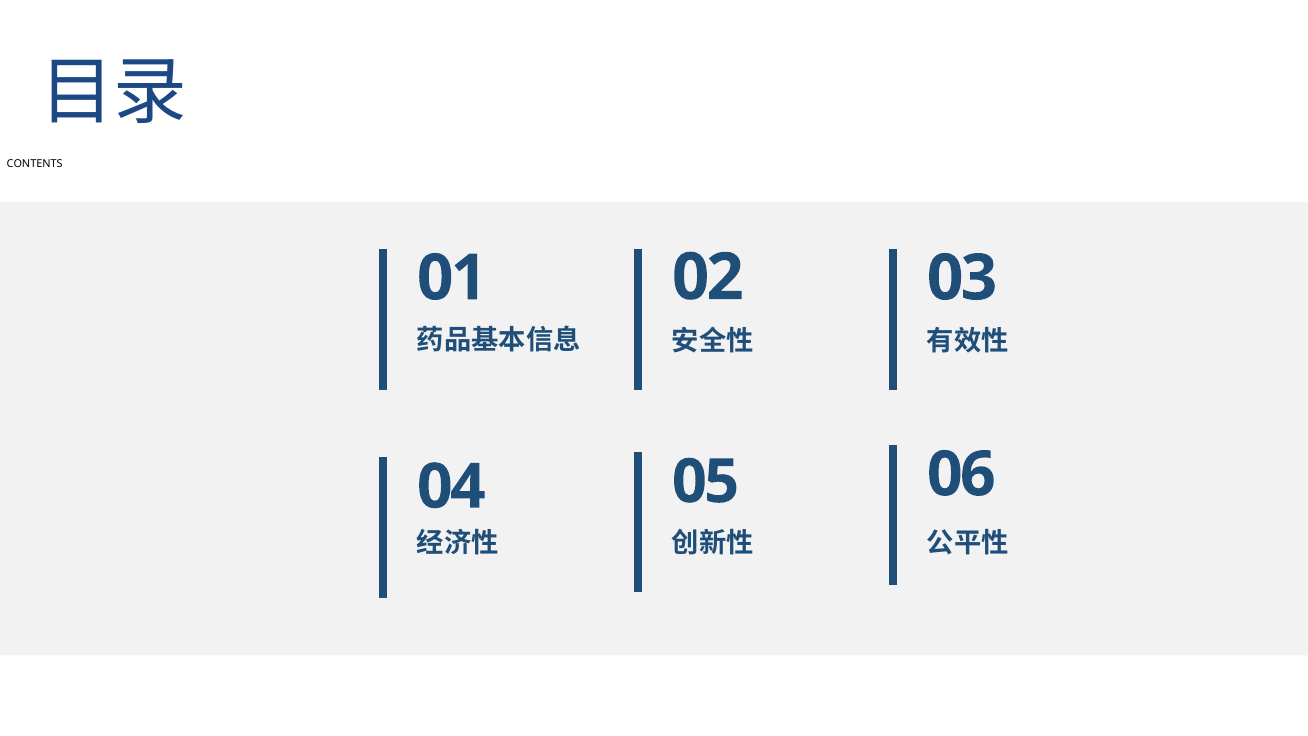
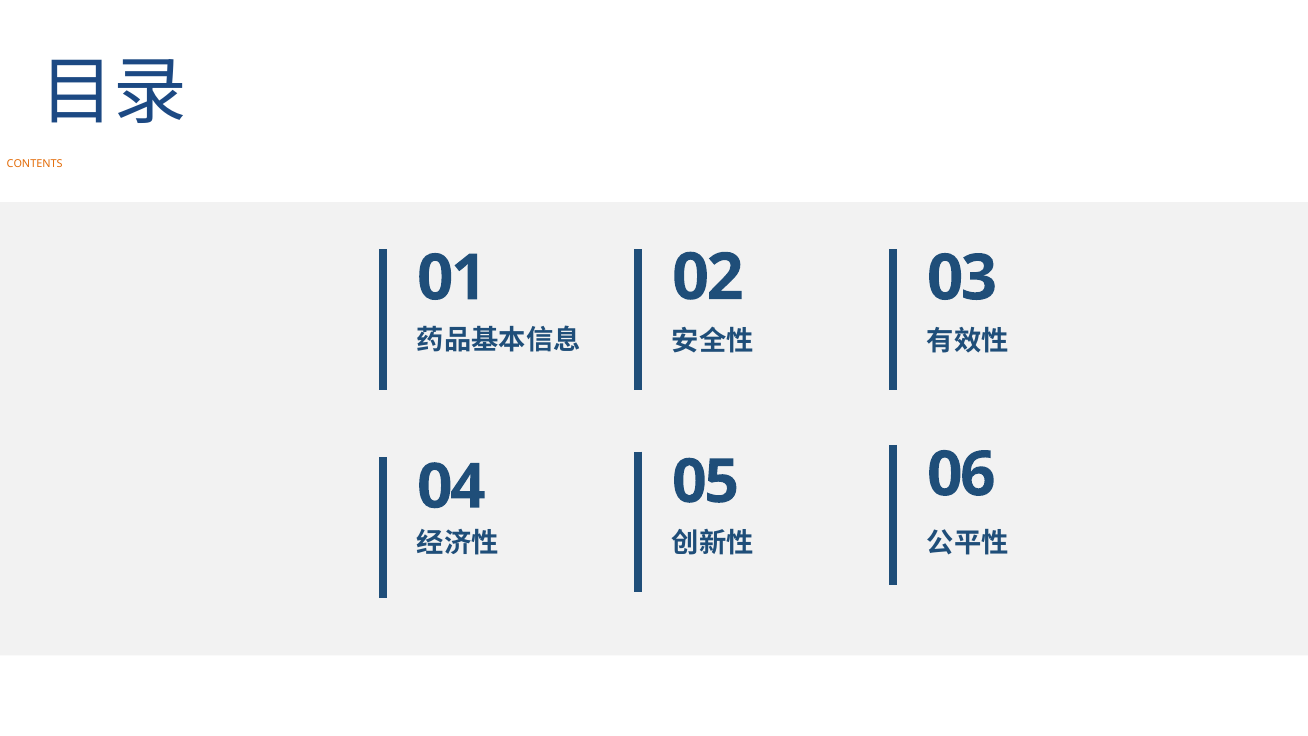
CONTENTS colour: black -> orange
